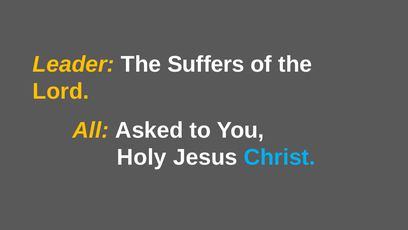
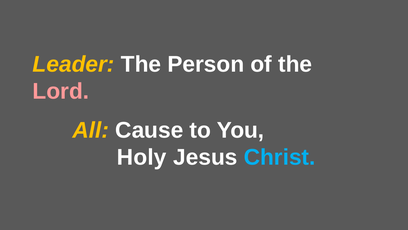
Suffers: Suffers -> Person
Lord colour: yellow -> pink
Asked: Asked -> Cause
